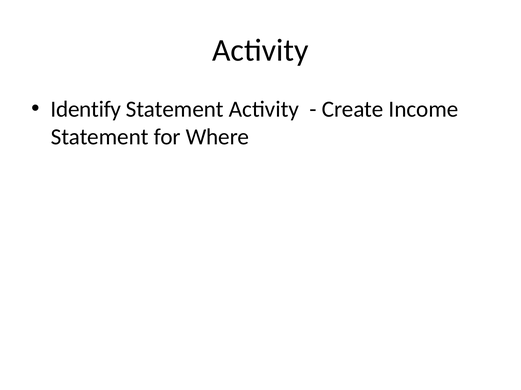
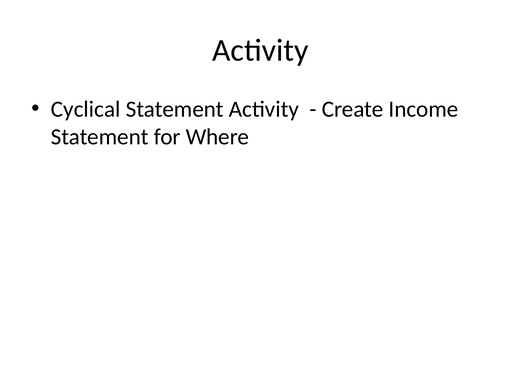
Identify: Identify -> Cyclical
